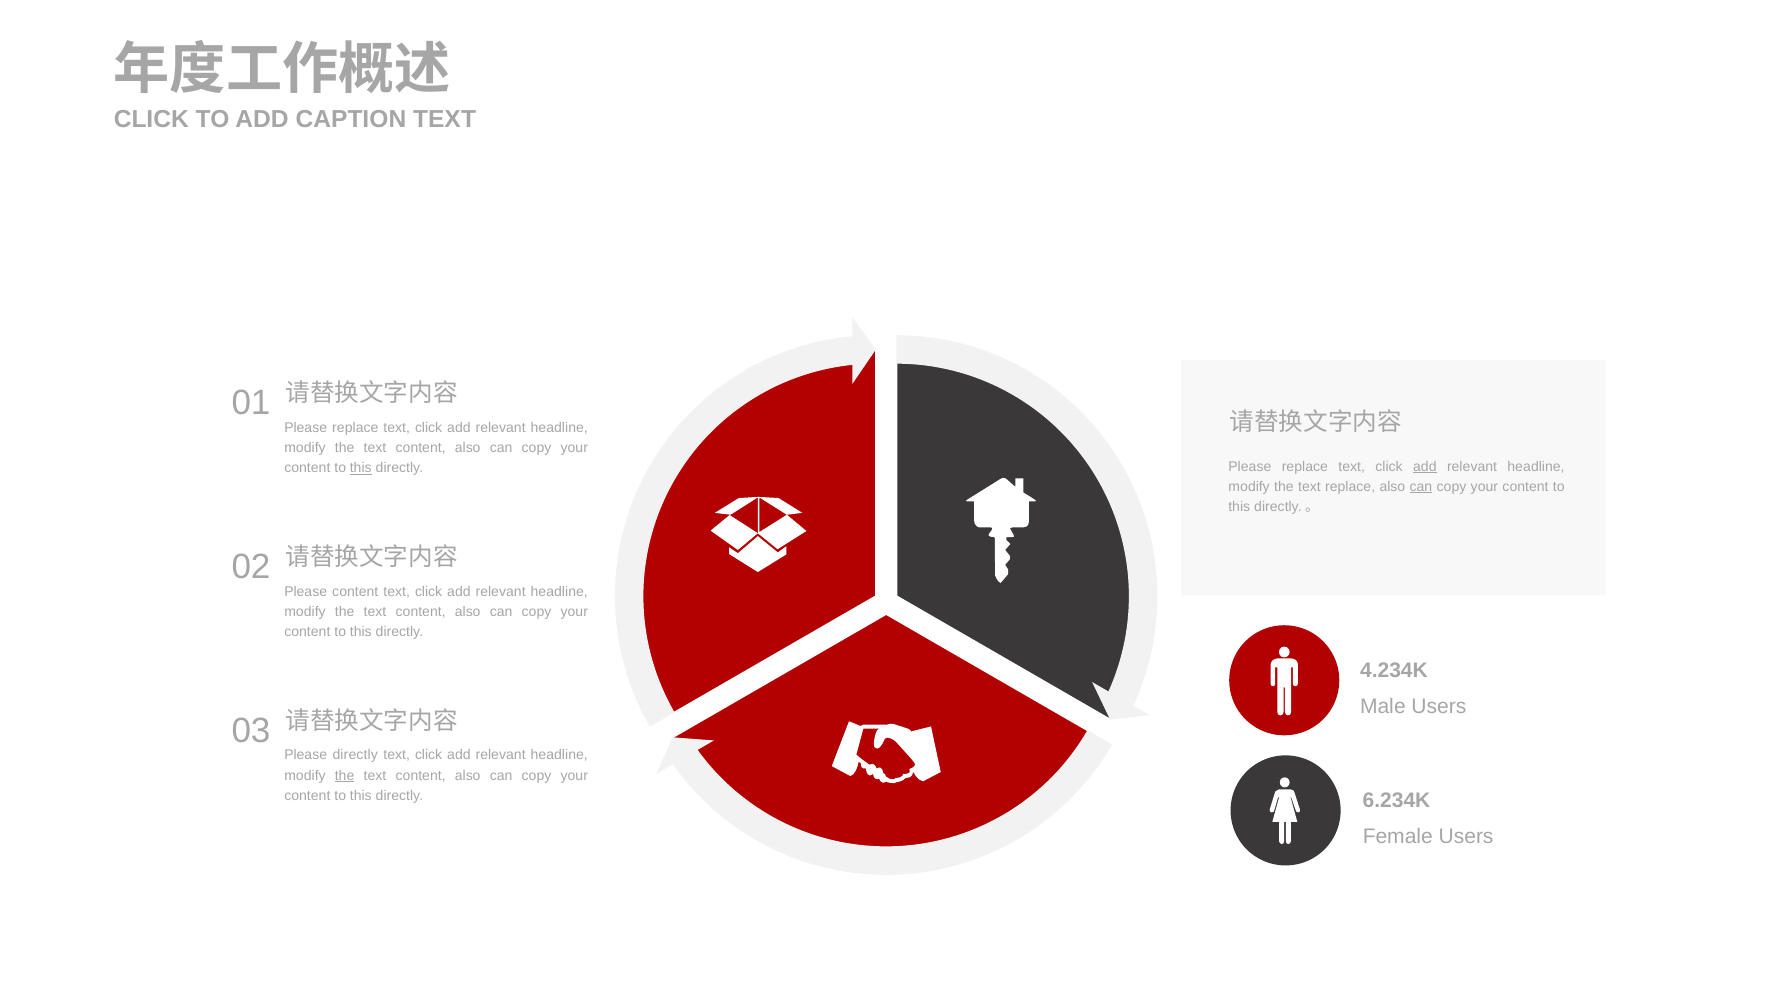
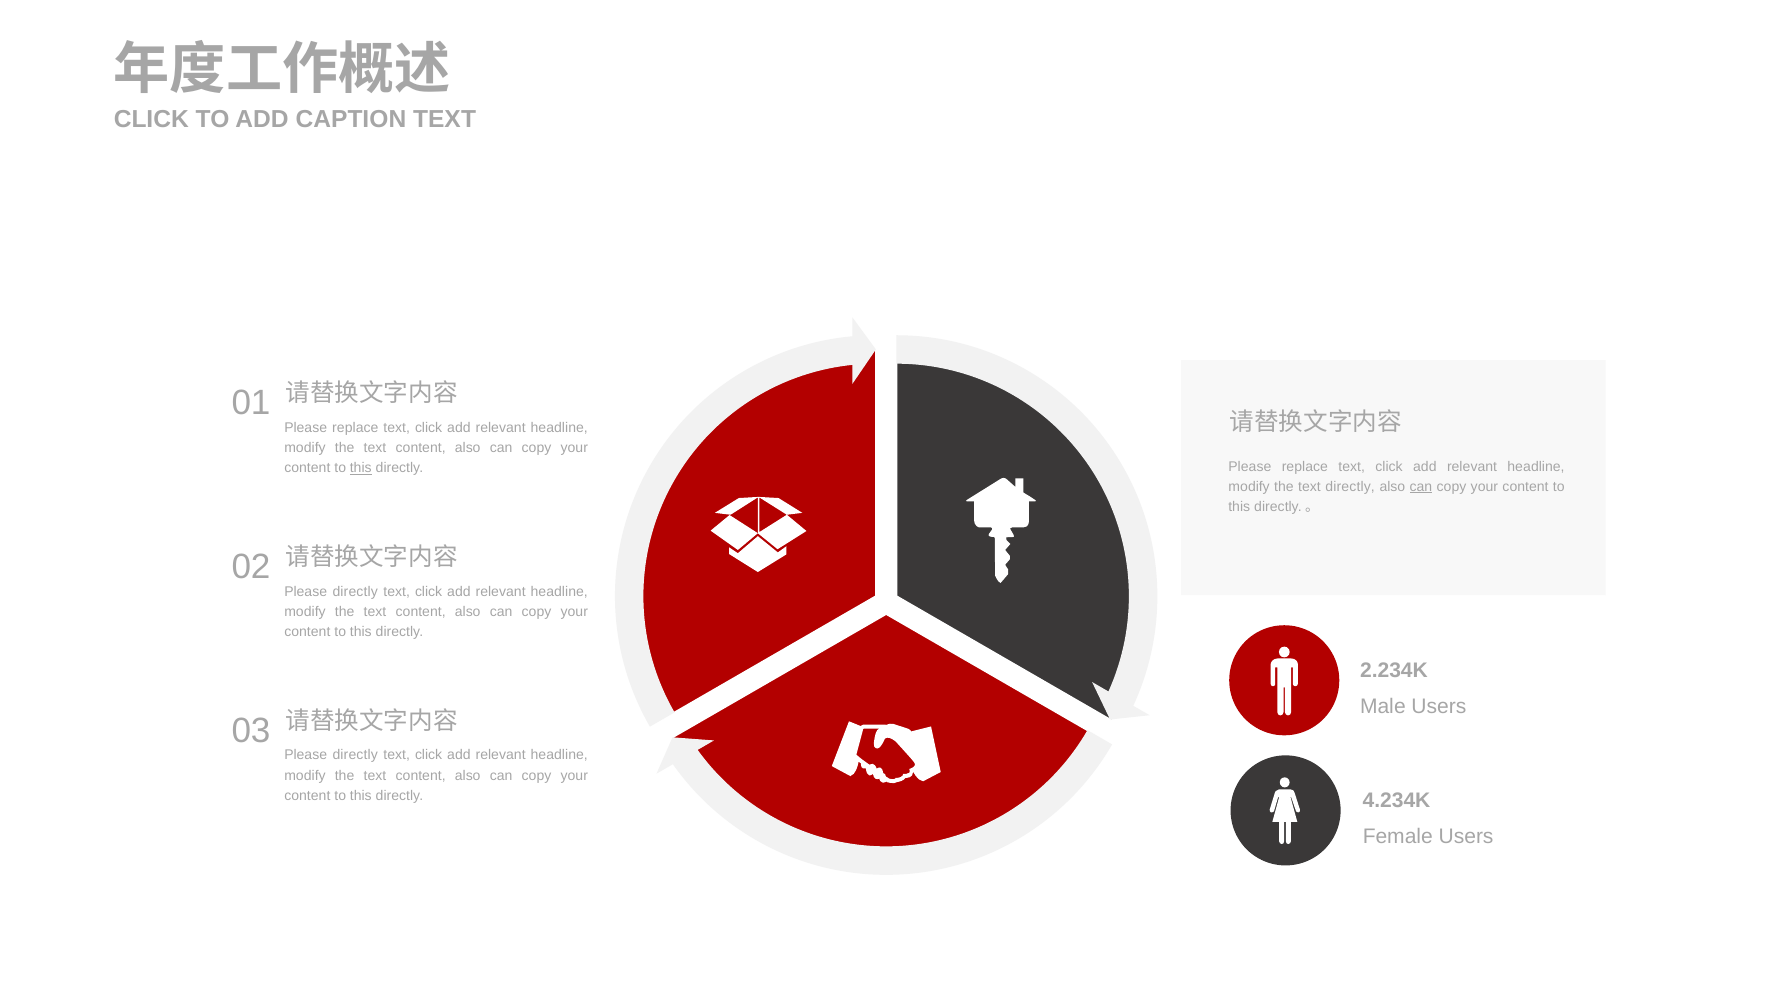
add at (1425, 467) underline: present -> none
text replace: replace -> directly
content at (355, 592): content -> directly
4.234K: 4.234K -> 2.234K
the at (345, 775) underline: present -> none
6.234K: 6.234K -> 4.234K
